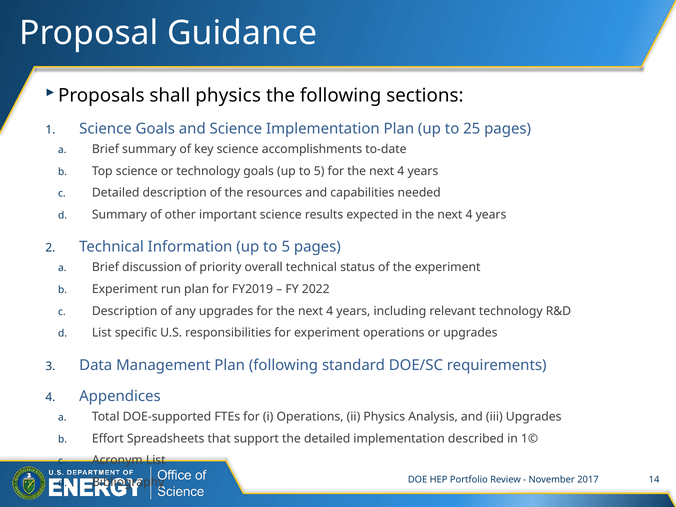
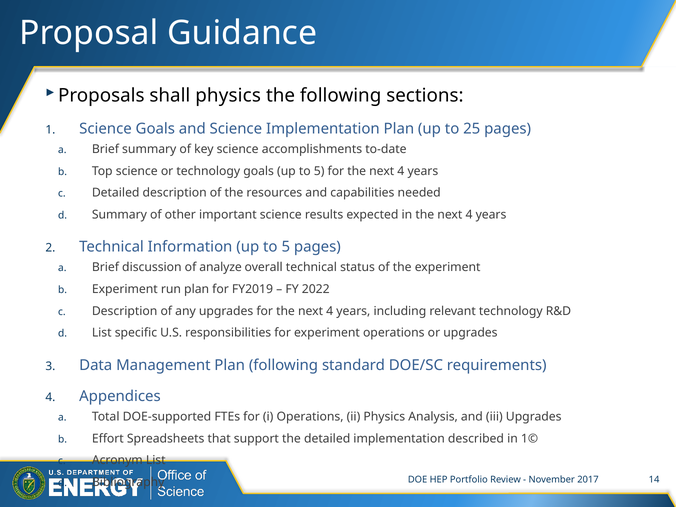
priority: priority -> analyze
